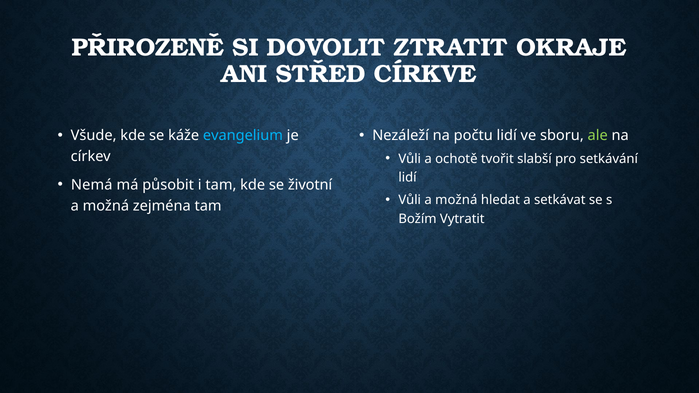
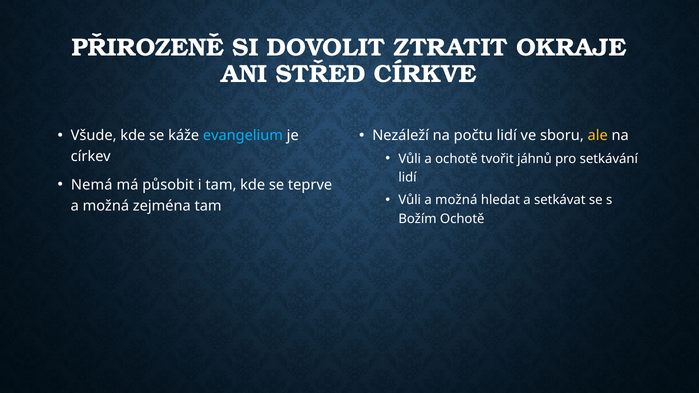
ale colour: light green -> yellow
slabší: slabší -> jáhnů
životní: životní -> teprve
Božím Vytratit: Vytratit -> Ochotě
